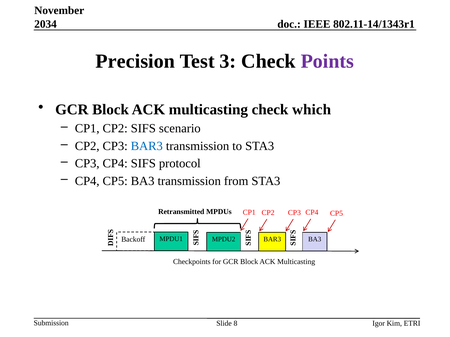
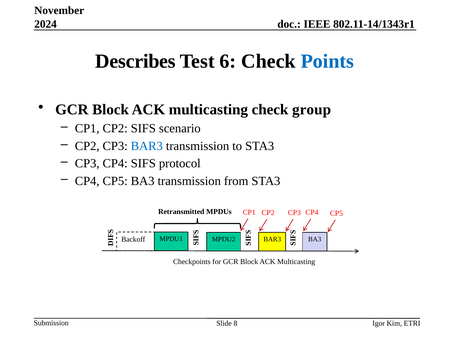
2034: 2034 -> 2024
Precision: Precision -> Describes
3: 3 -> 6
Points colour: purple -> blue
which: which -> group
